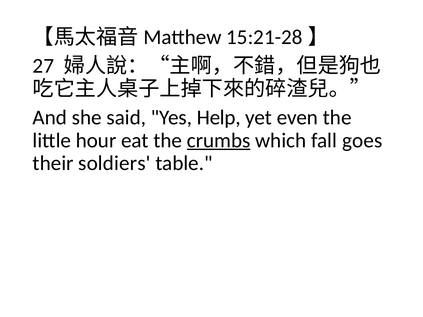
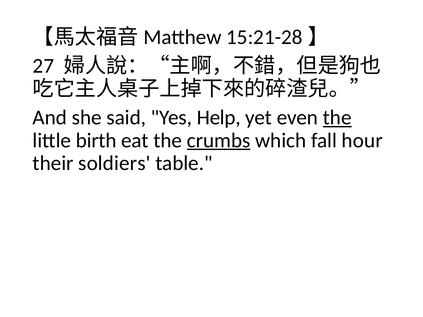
the at (337, 118) underline: none -> present
hour: hour -> birth
goes: goes -> hour
